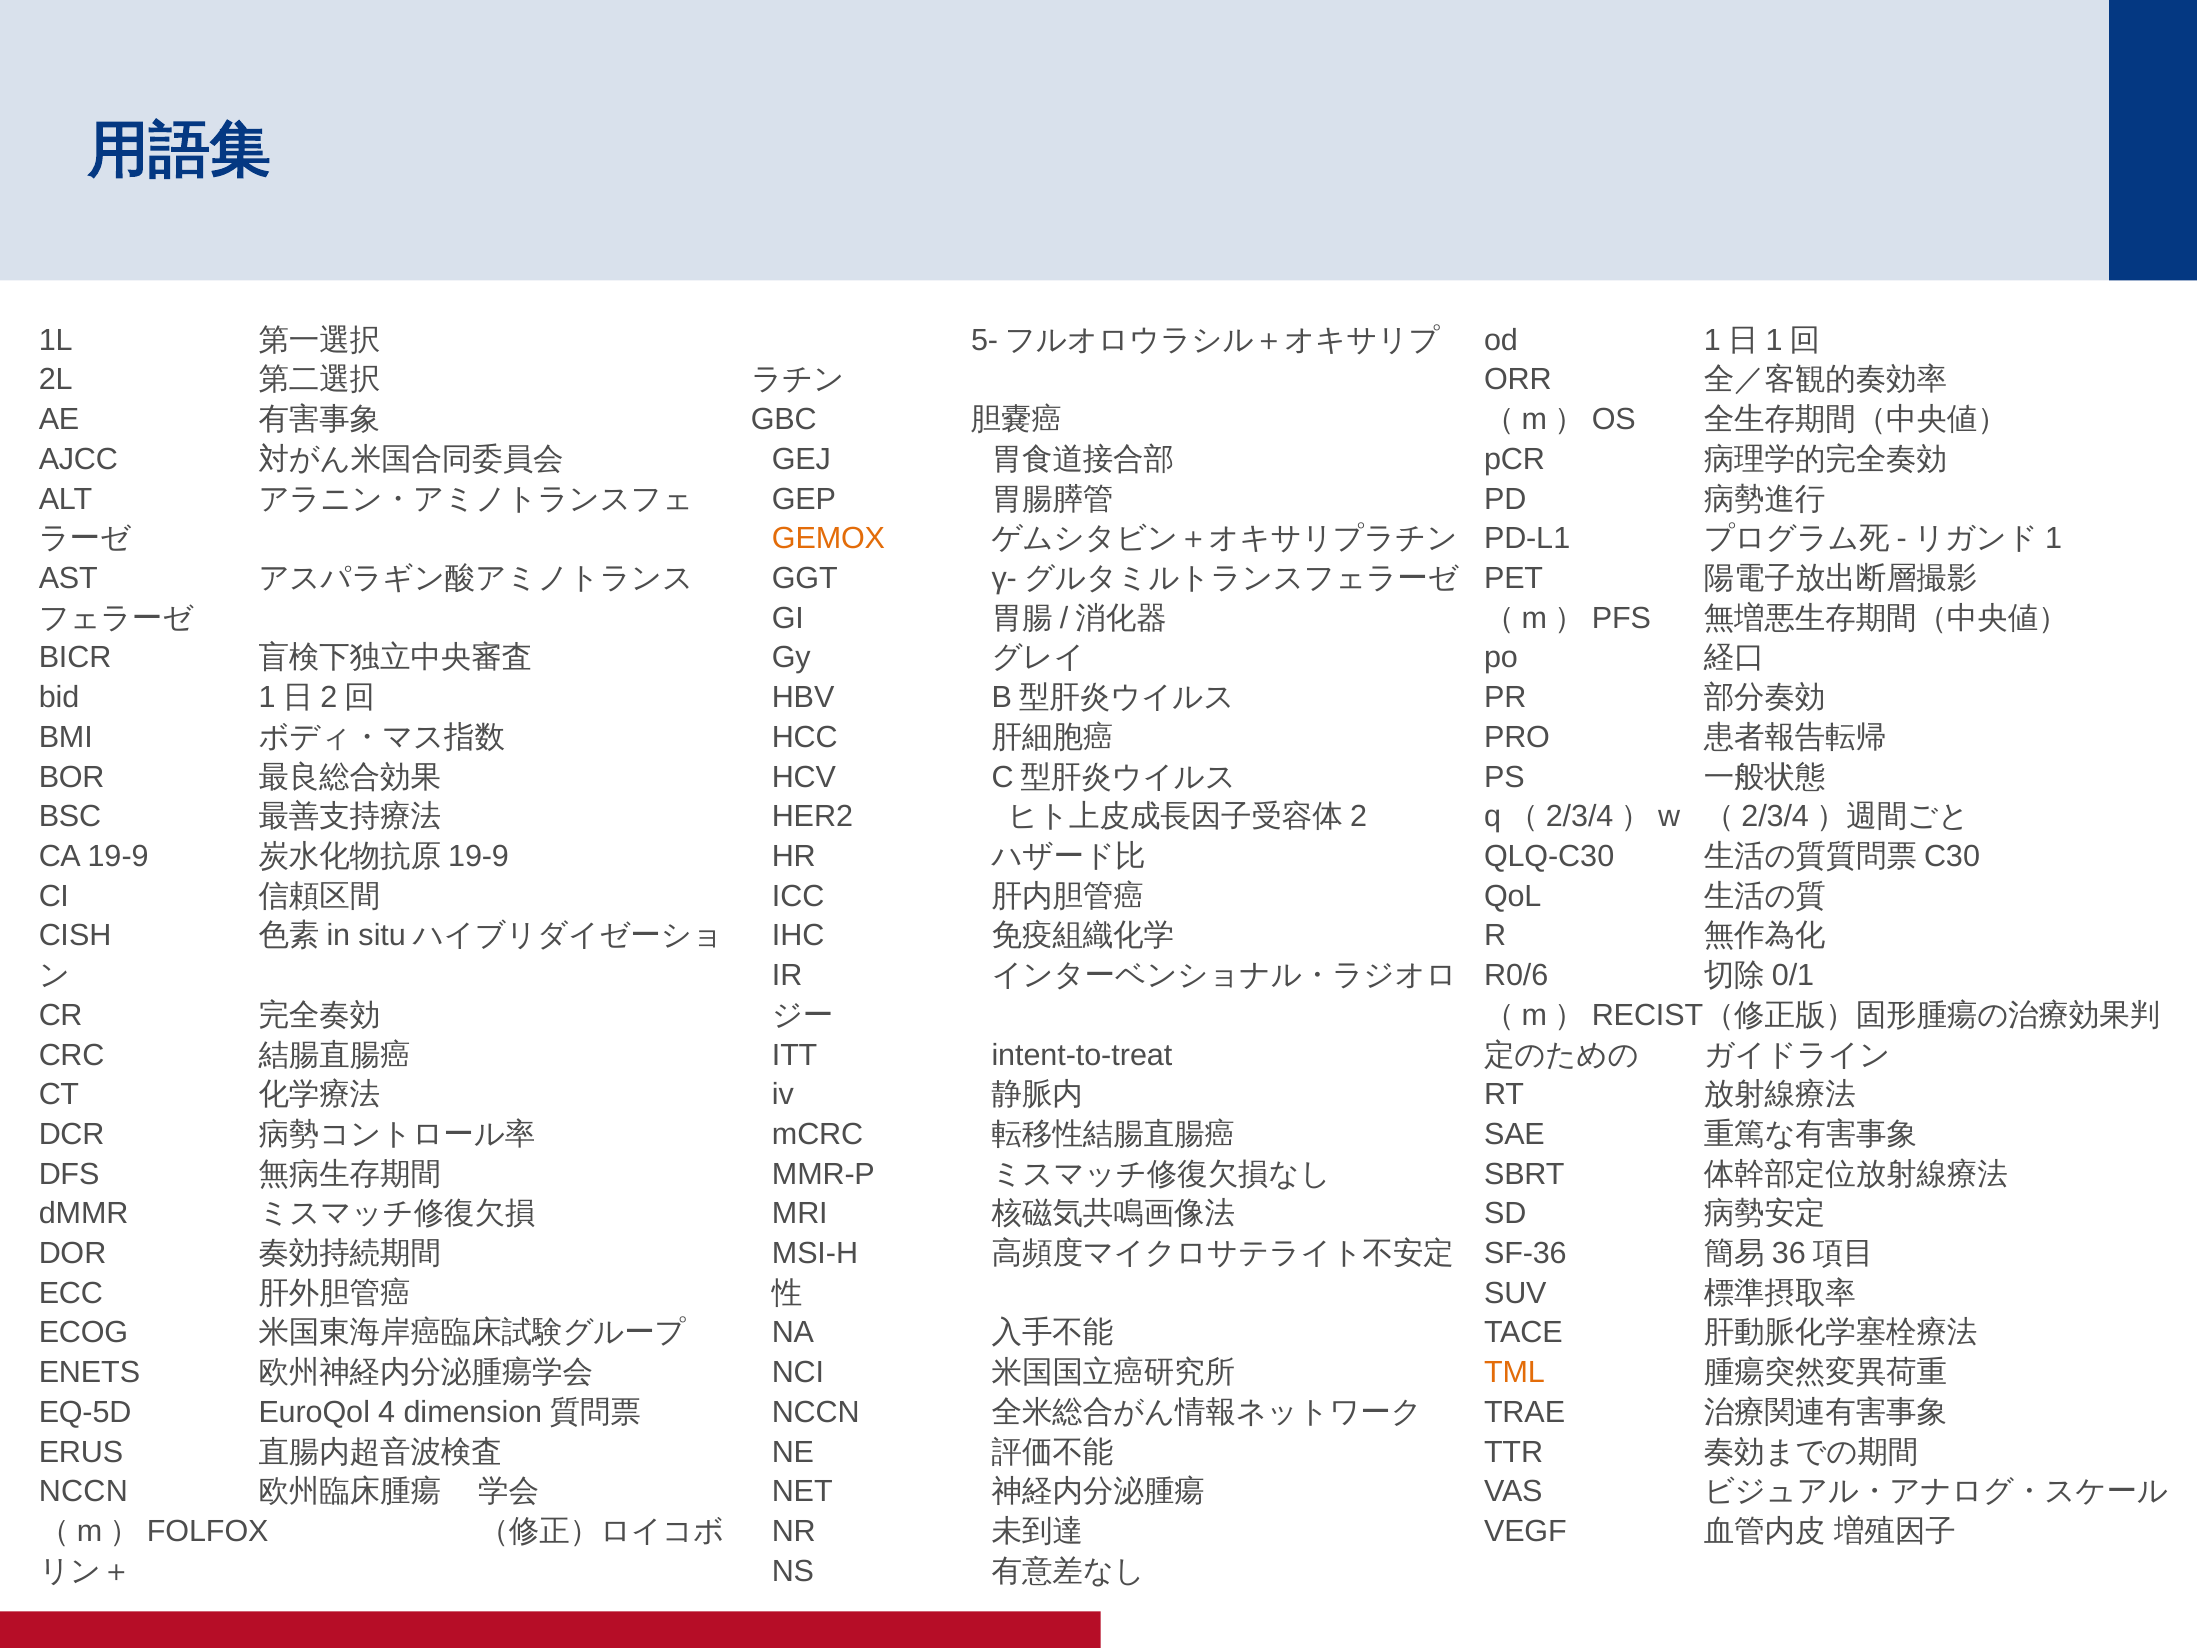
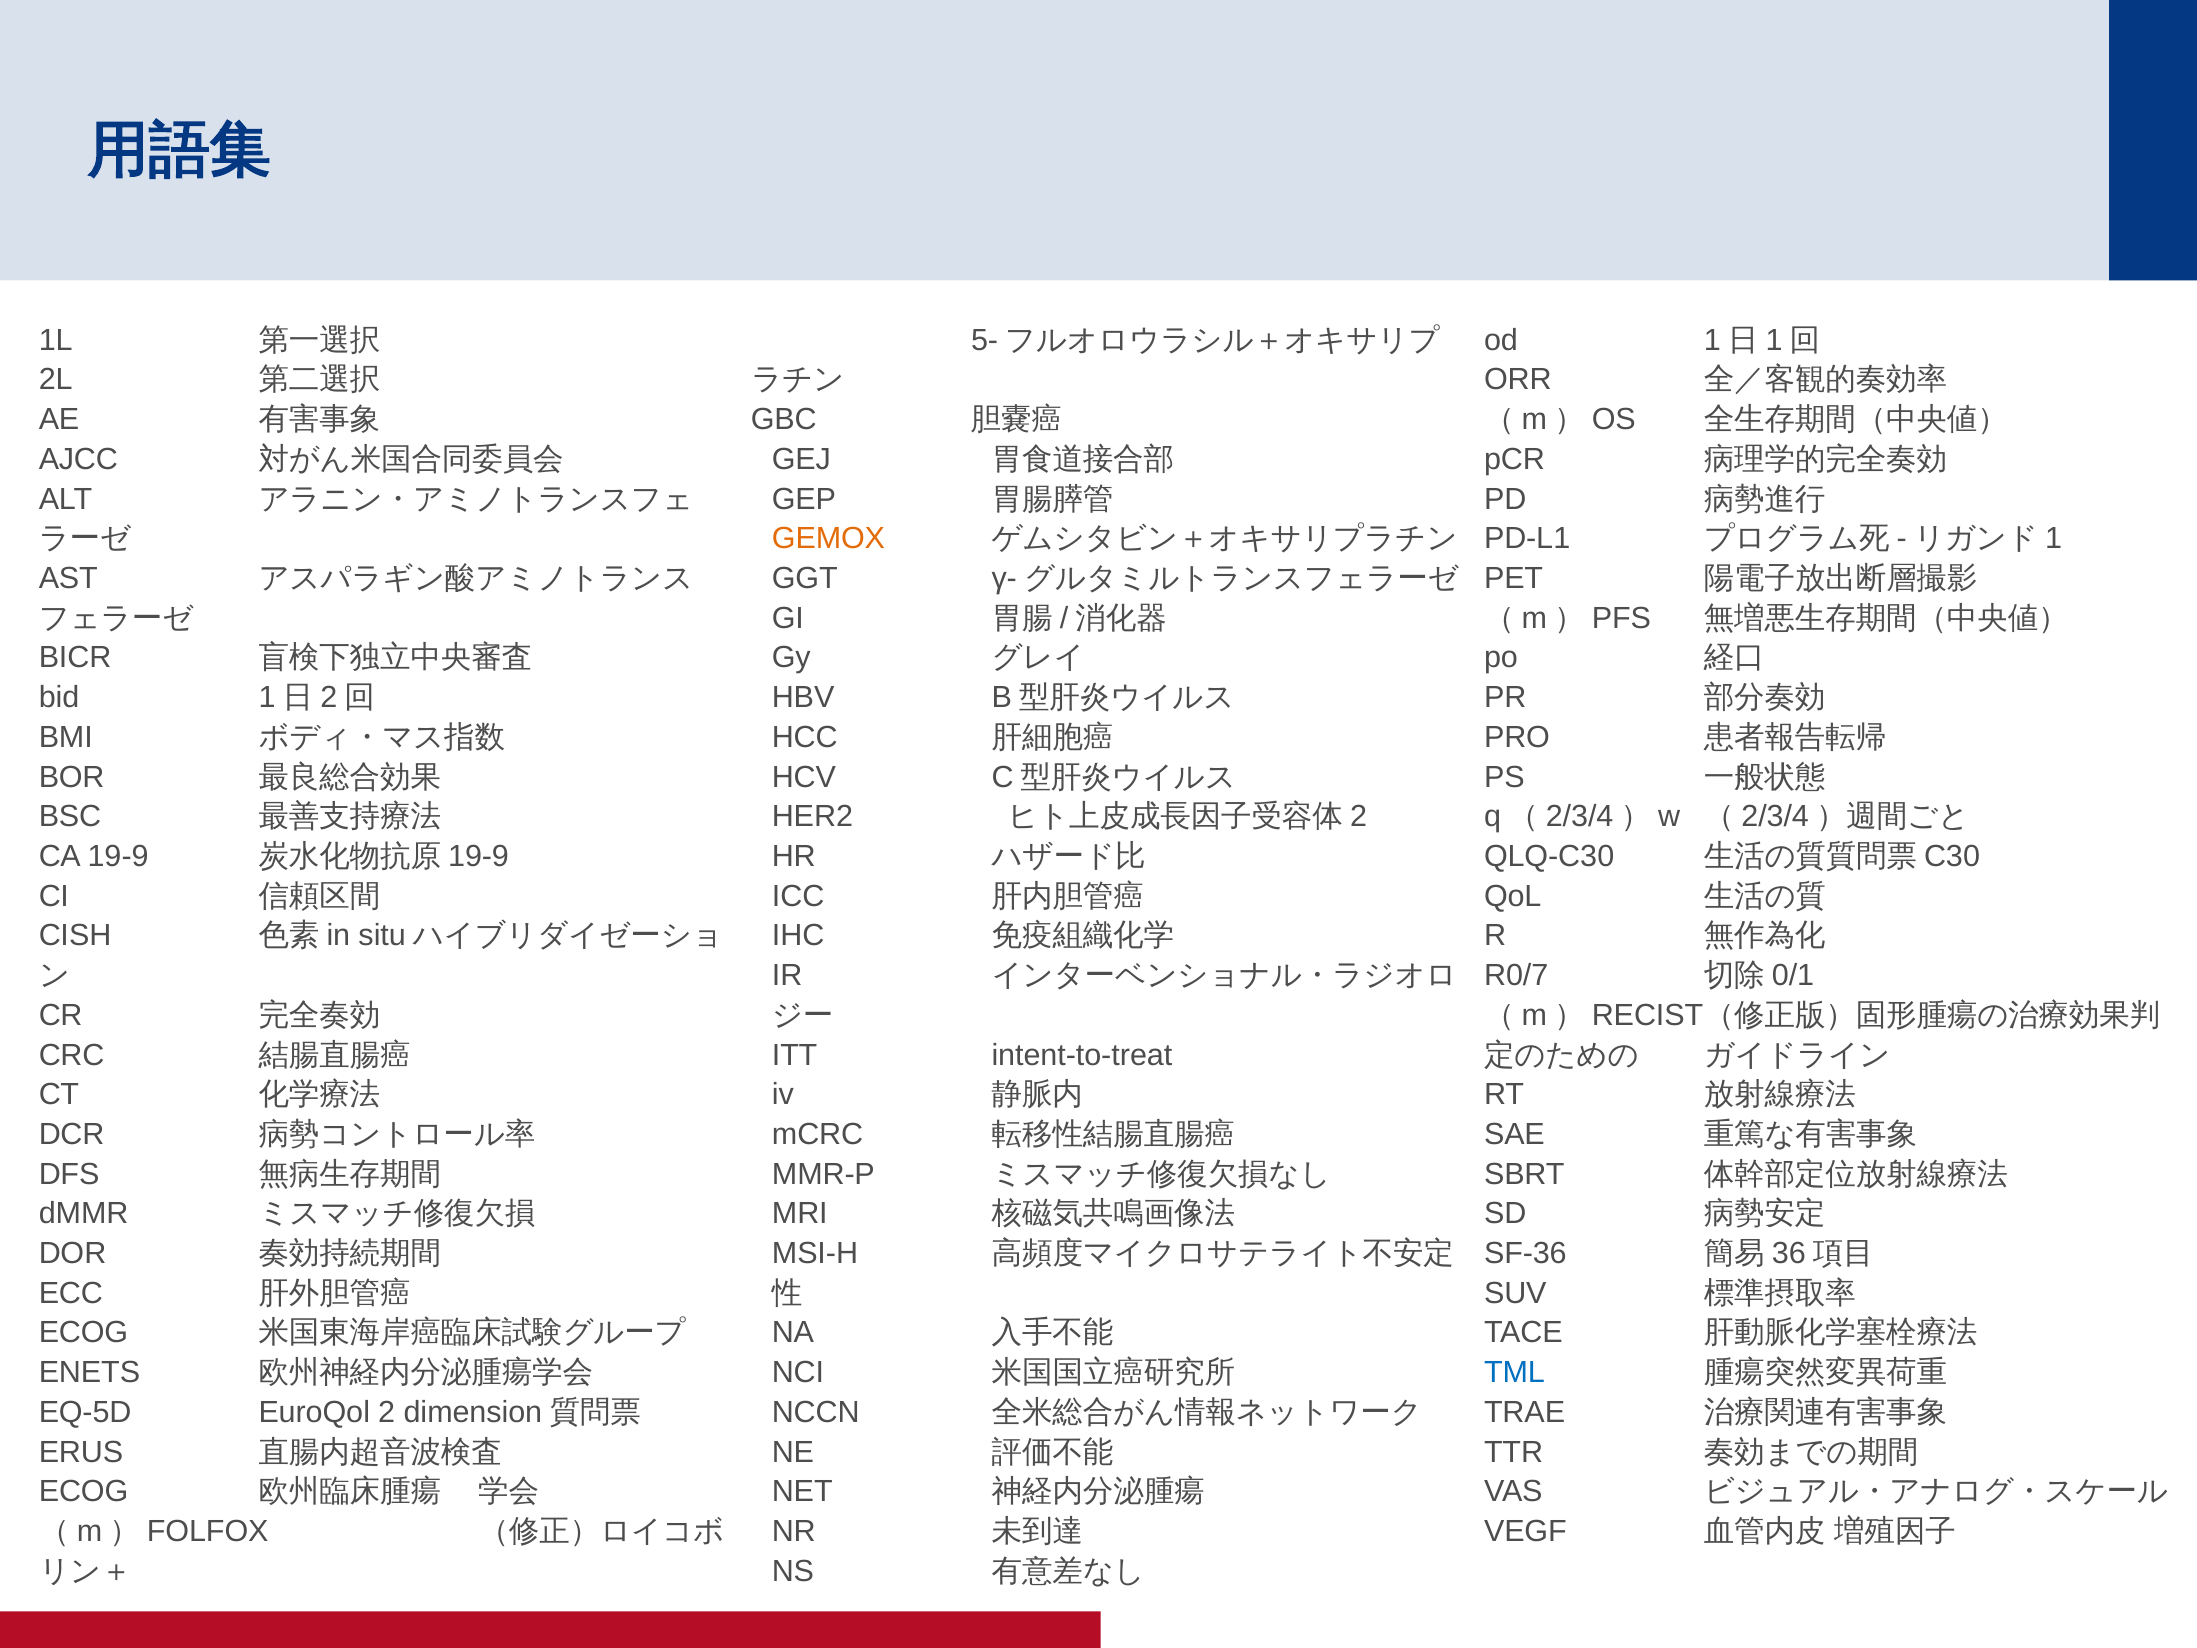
R0/6: R0/6 -> R0/7
TML colour: orange -> blue
4: 4 -> 2
NCCN at (83, 1491): NCCN -> ECOG
